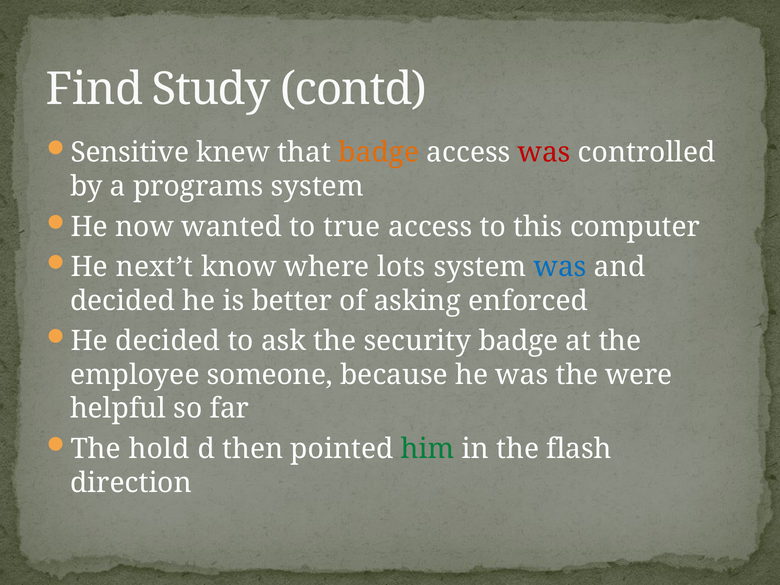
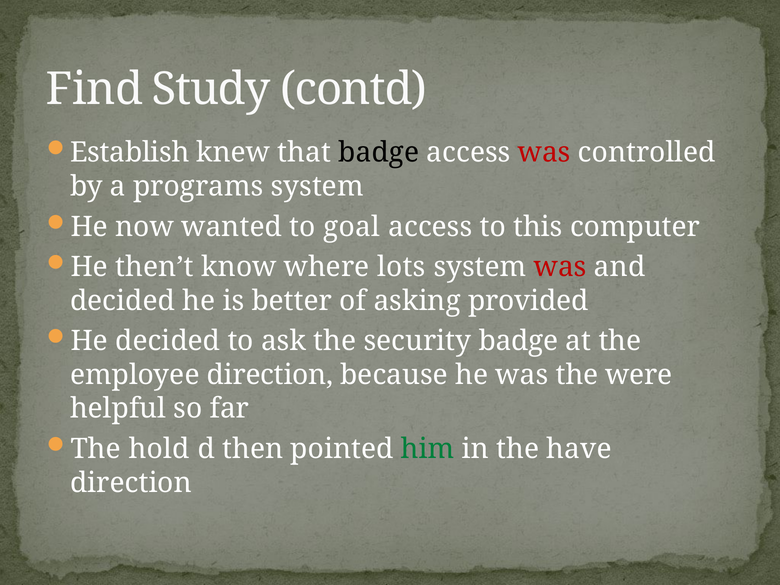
Sensitive: Sensitive -> Establish
badge at (379, 153) colour: orange -> black
true: true -> goal
next’t: next’t -> then’t
was at (560, 267) colour: blue -> red
enforced: enforced -> provided
employee someone: someone -> direction
flash: flash -> have
